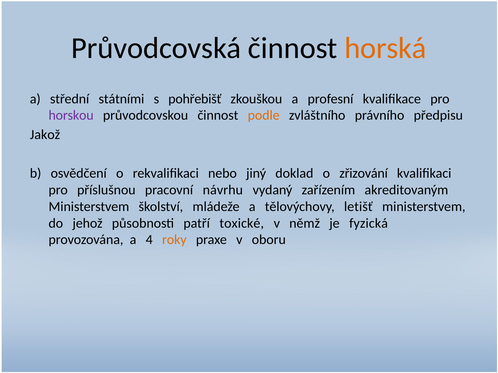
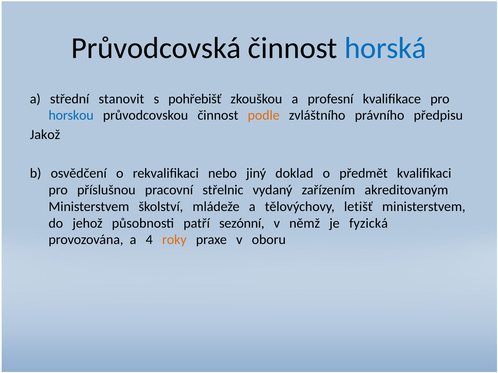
horská colour: orange -> blue
státními: státními -> stanovit
horskou colour: purple -> blue
zřizování: zřizování -> předmět
návrhu: návrhu -> střelnic
toxické: toxické -> sezónní
